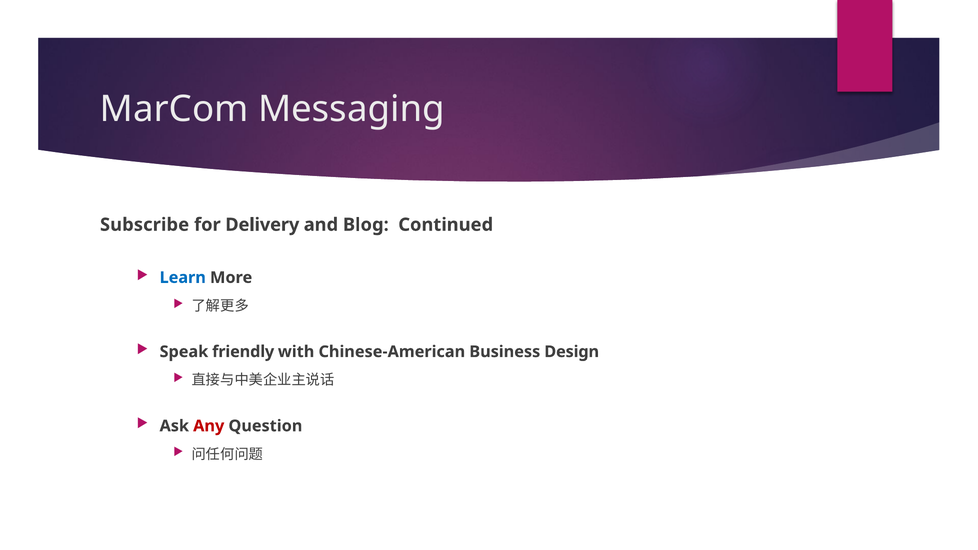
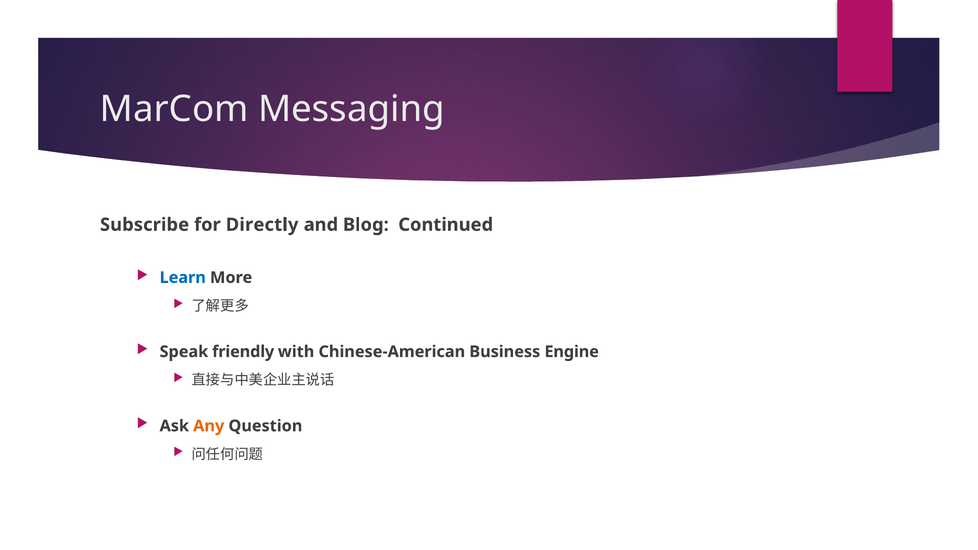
Delivery: Delivery -> Directly
Design: Design -> Engine
Any colour: red -> orange
